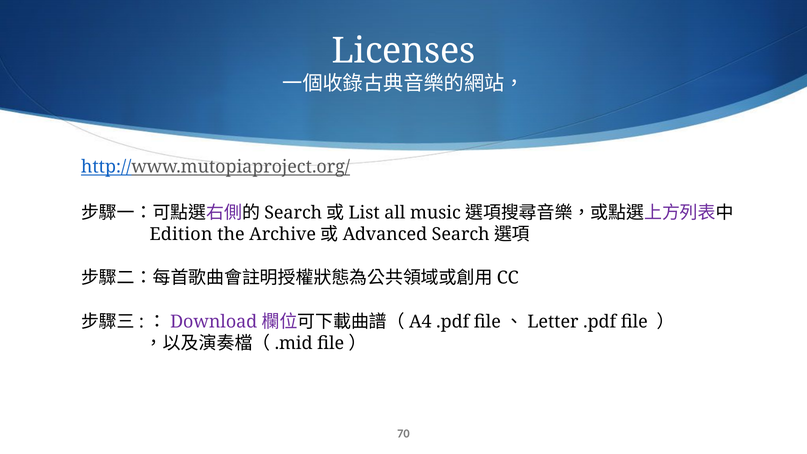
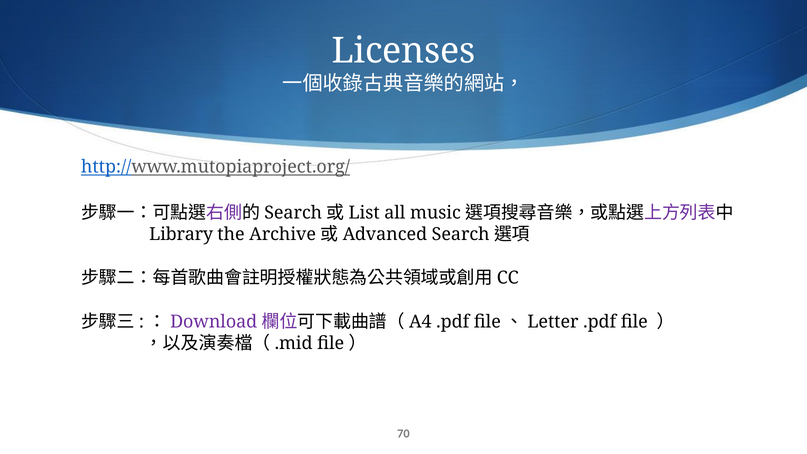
Edition: Edition -> Library
